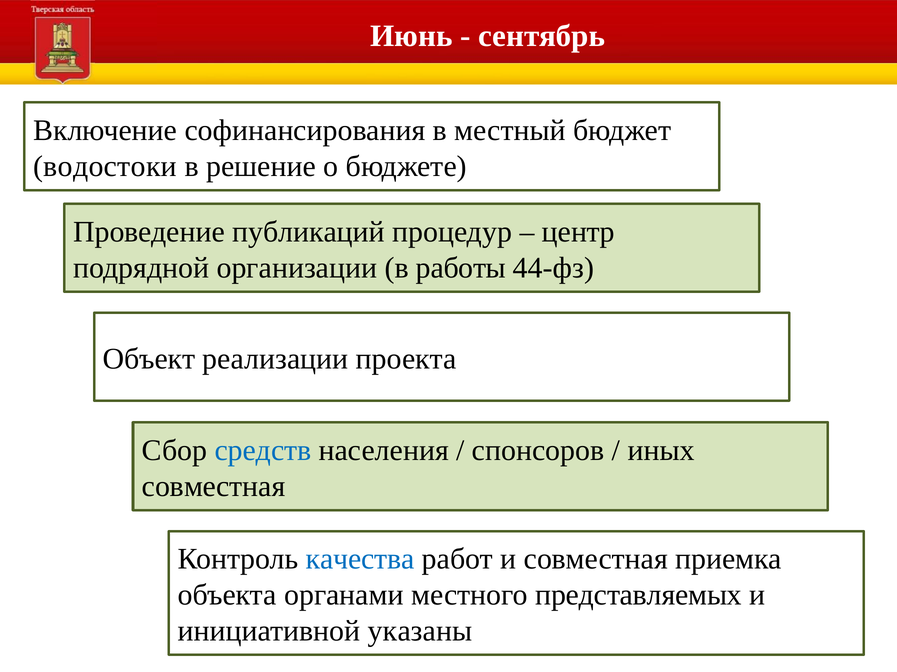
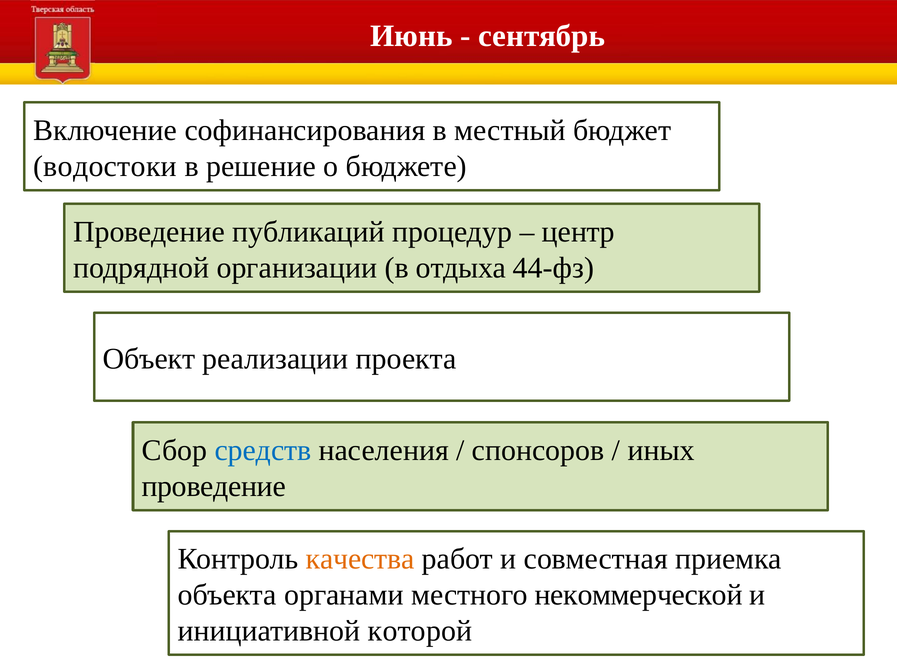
работы: работы -> отдыха
совместная at (214, 487): совместная -> проведение
качества colour: blue -> orange
представляемых: представляемых -> некоммерческой
указаны: указаны -> которой
